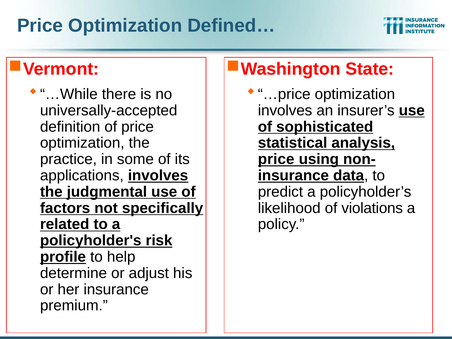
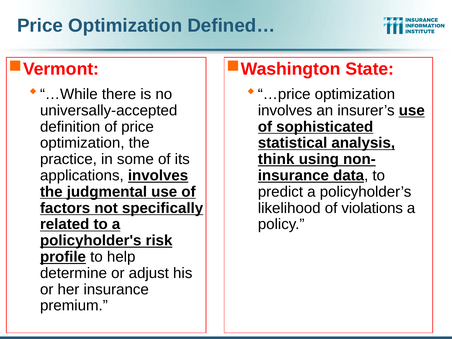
price at (276, 159): price -> think
